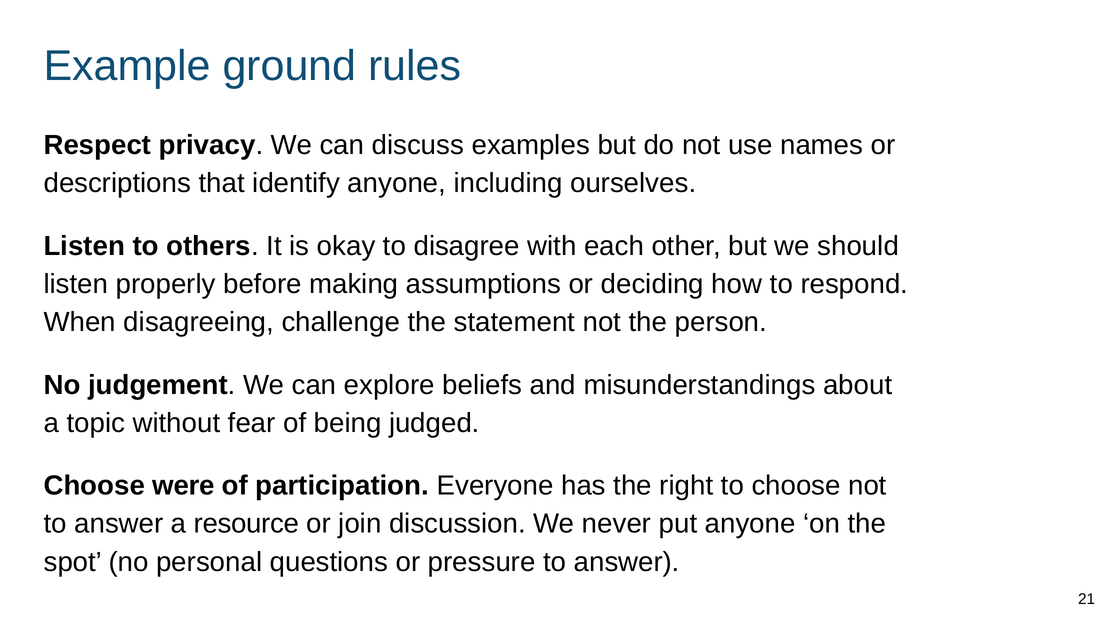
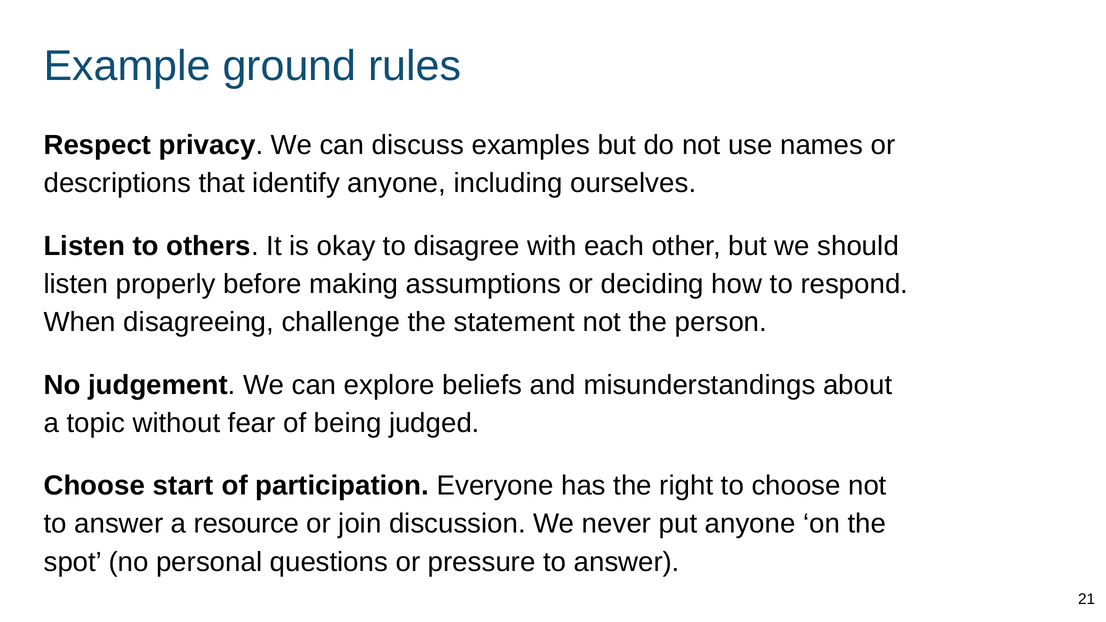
were: were -> start
